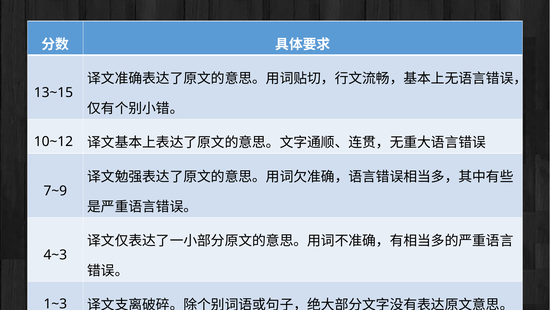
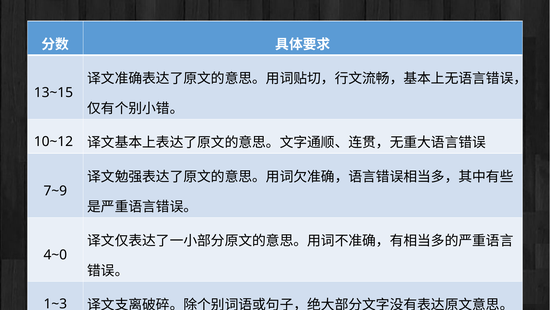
4~3: 4~3 -> 4~0
